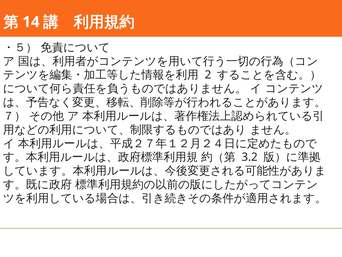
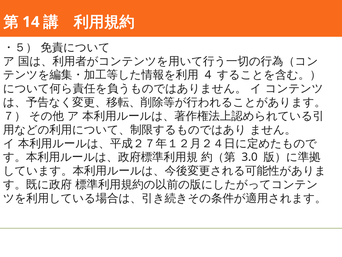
2: 2 -> 4
3.2: 3.2 -> 3.0
